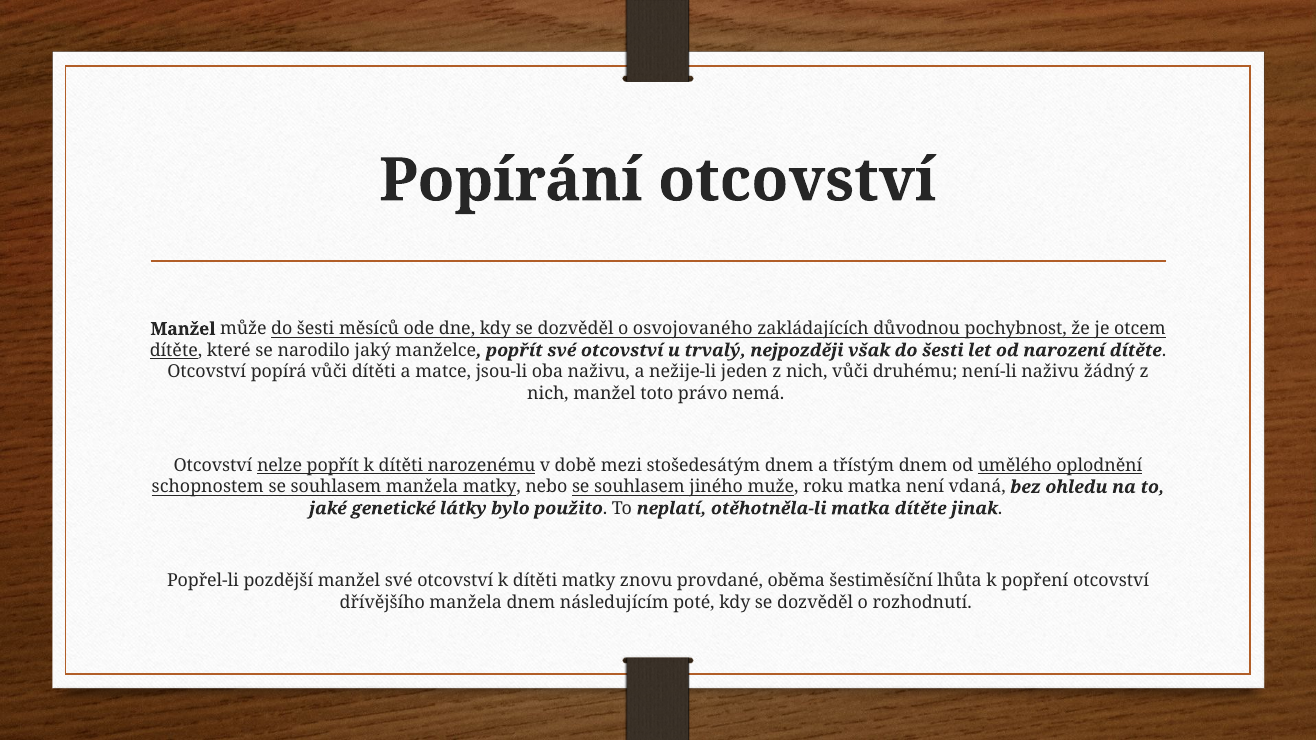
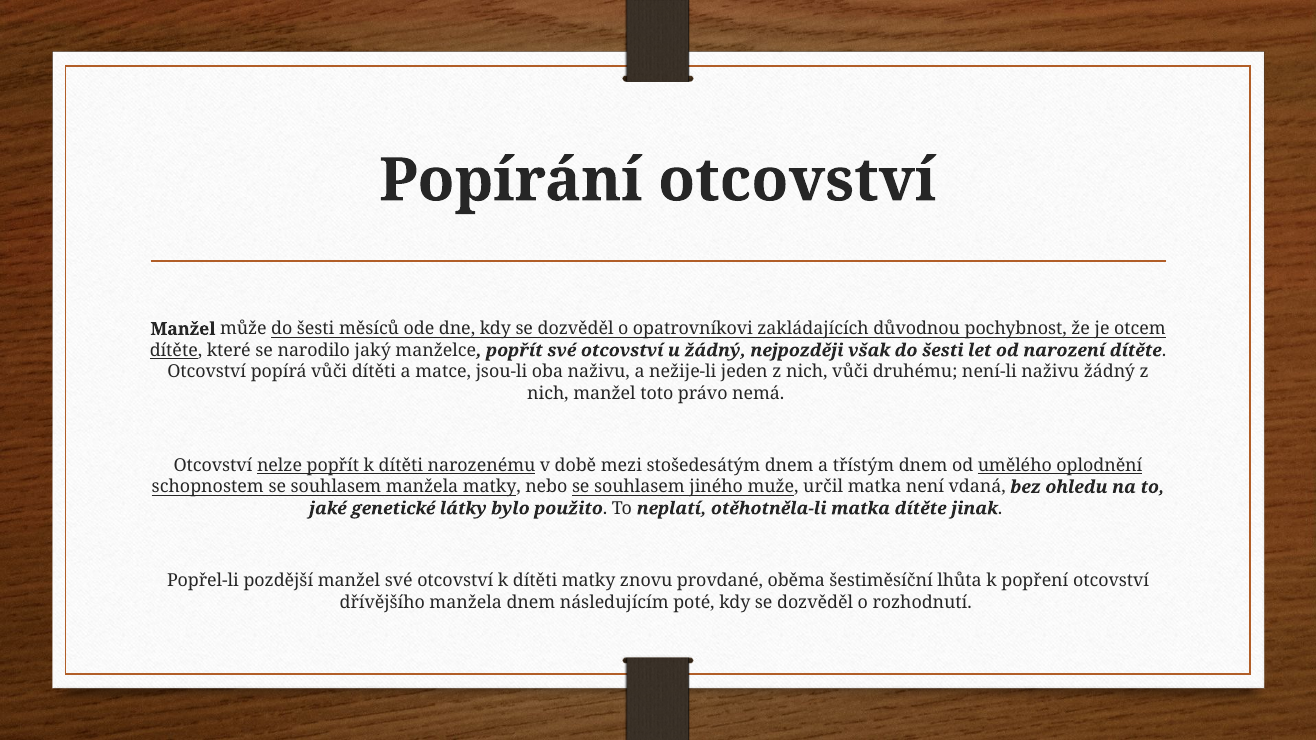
osvojovaného: osvojovaného -> opatrovníkovi
u trvalý: trvalý -> žádný
roku: roku -> určil
